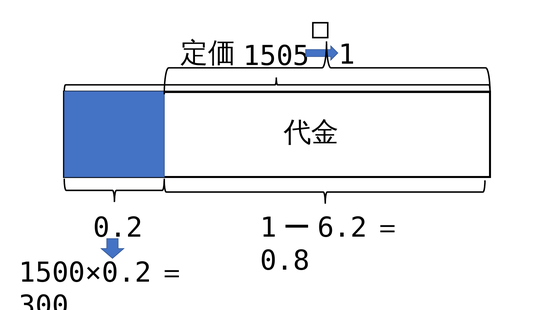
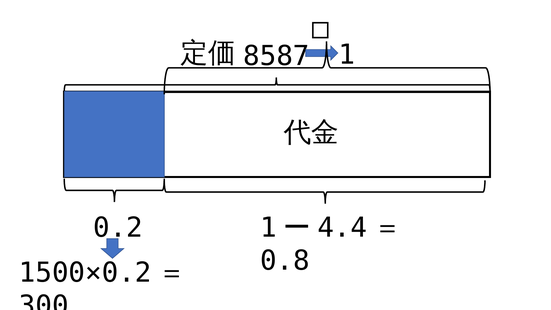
1505: 1505 -> 8587
6.2: 6.2 -> 4.4
